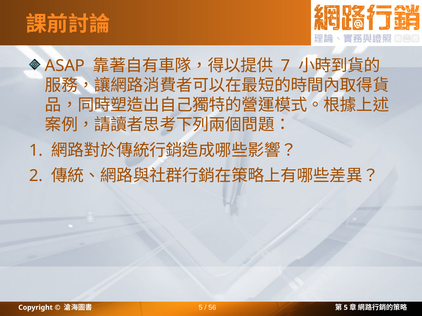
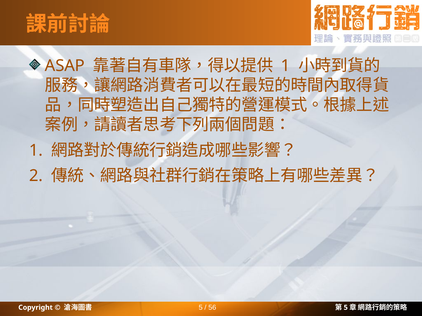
7 at (286, 66): 7 -> 1
